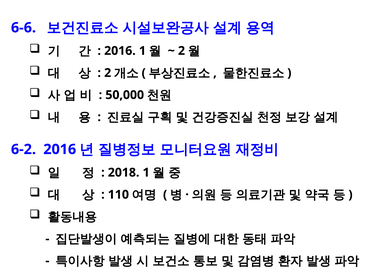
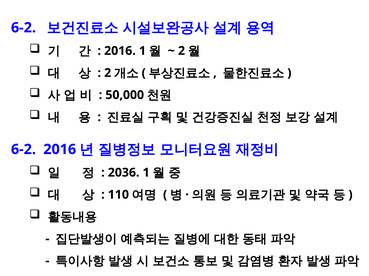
6-6 at (23, 28): 6-6 -> 6-2
2018: 2018 -> 2036
